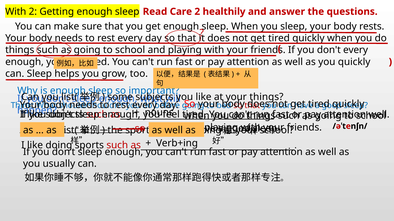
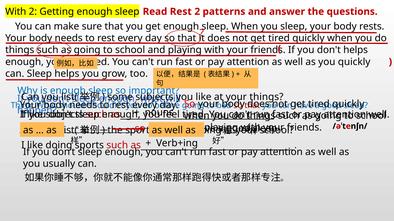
Read Care: Care -> Rest
healthily: healthily -> patterns
don't every: every -> helps
